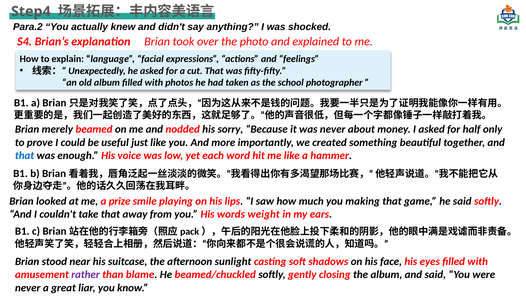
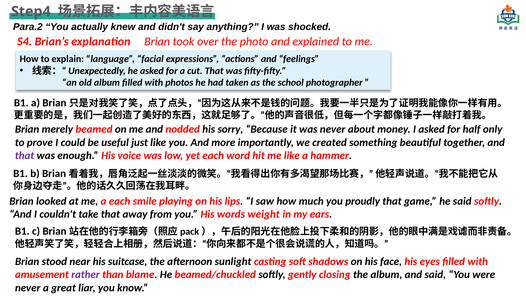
that at (25, 155) colour: blue -> purple
a prize: prize -> each
making: making -> proudly
